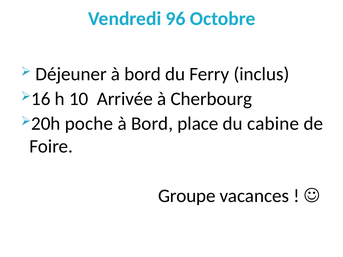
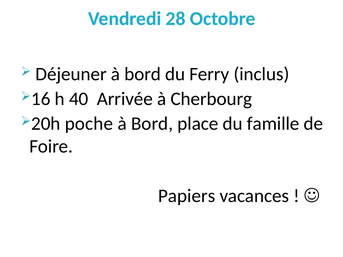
96: 96 -> 28
10: 10 -> 40
cabine: cabine -> famille
Groupe: Groupe -> Papiers
